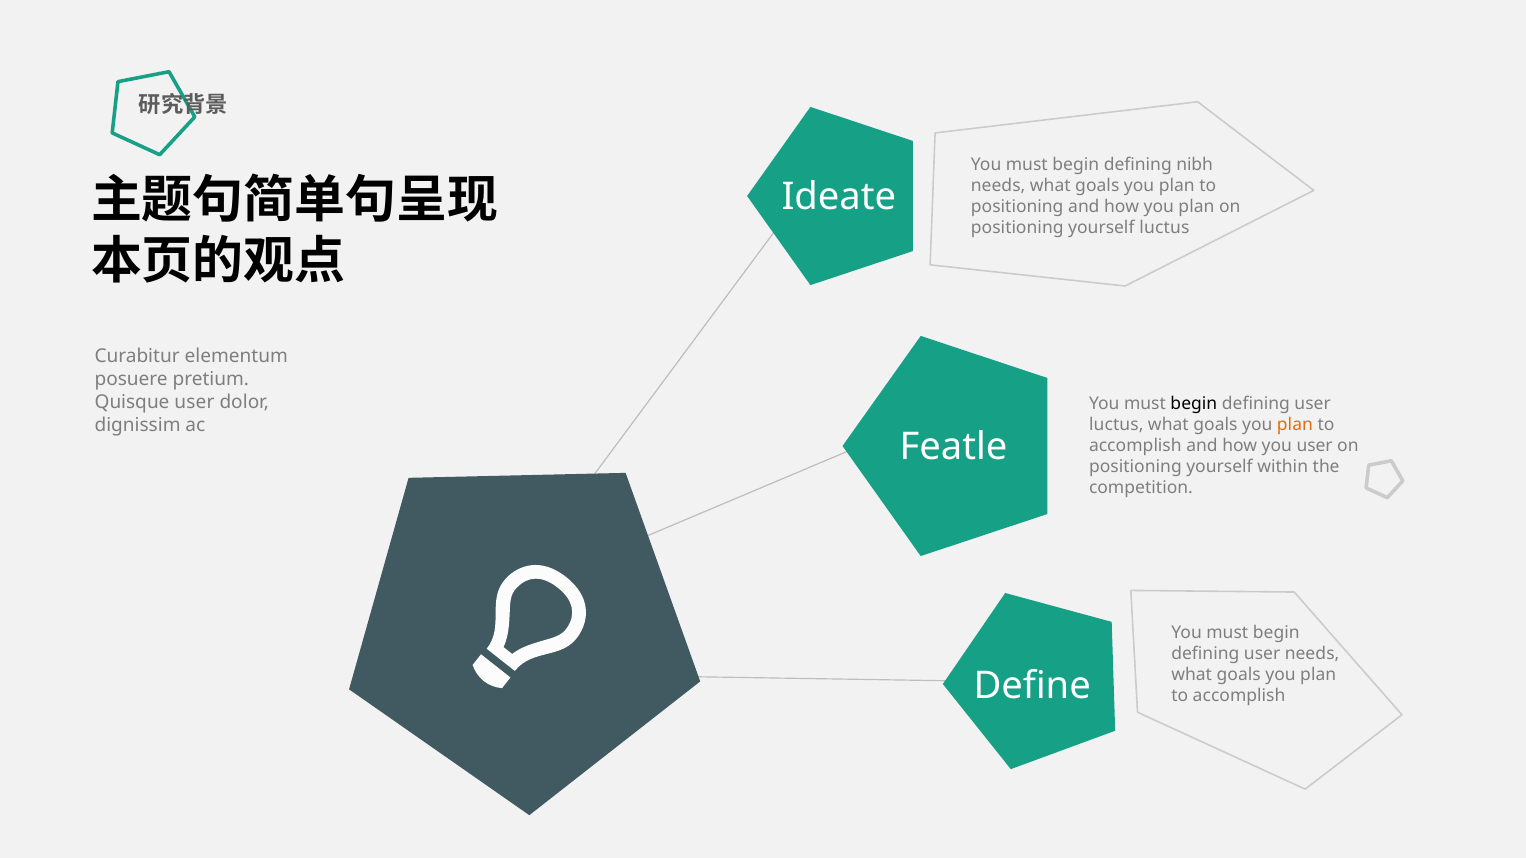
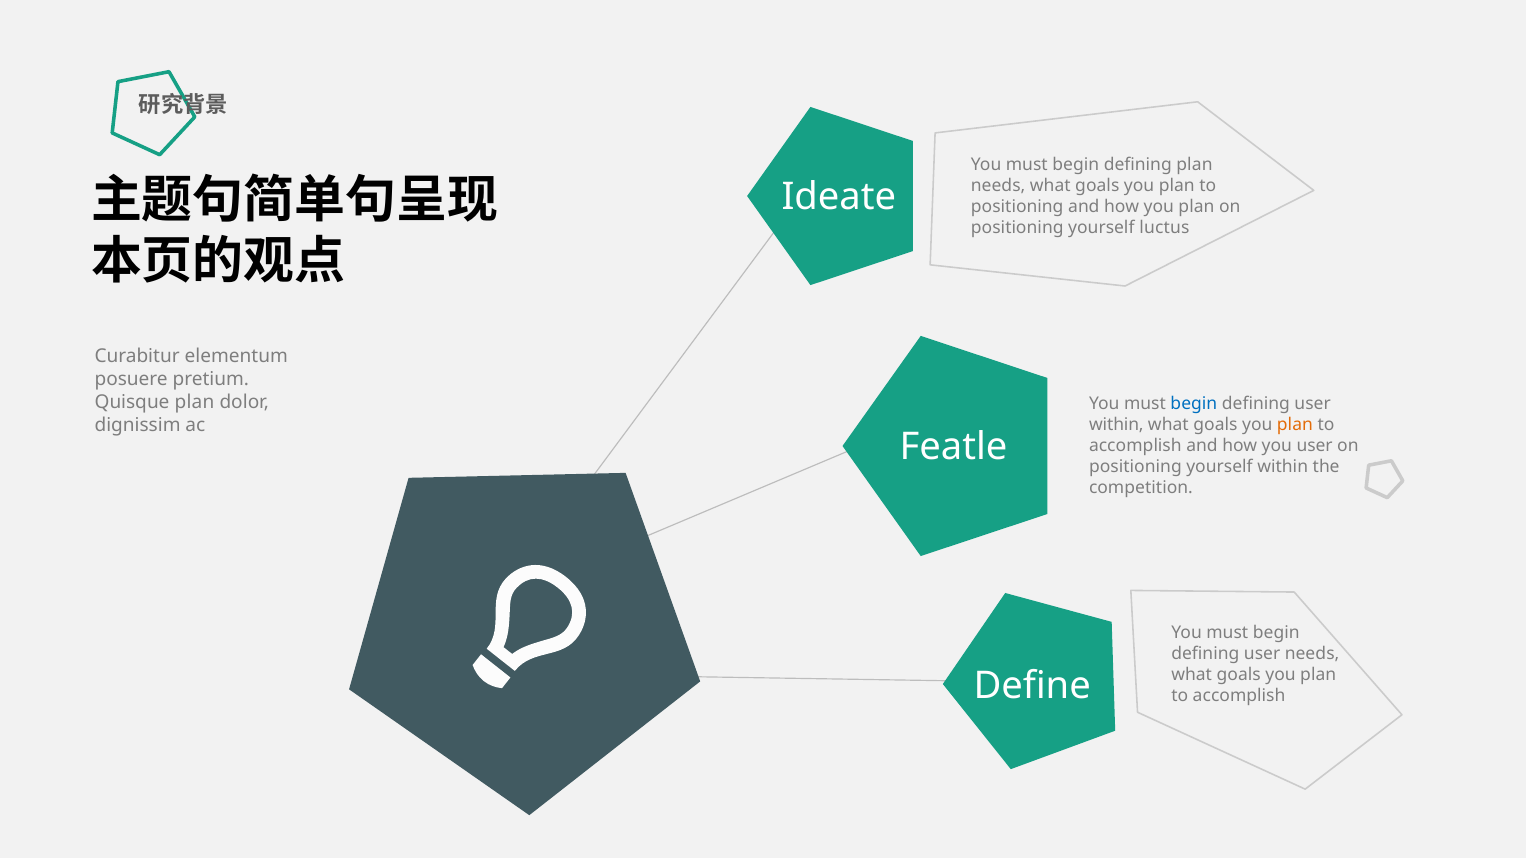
defining nibh: nibh -> plan
Quisque user: user -> plan
begin at (1194, 404) colour: black -> blue
luctus at (1116, 425): luctus -> within
